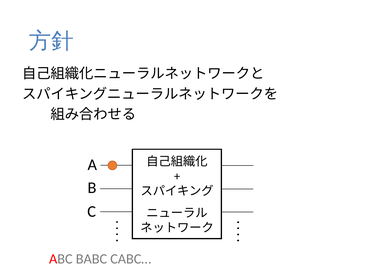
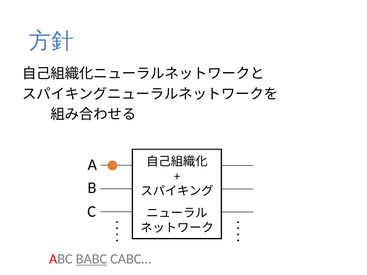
BABC underline: none -> present
